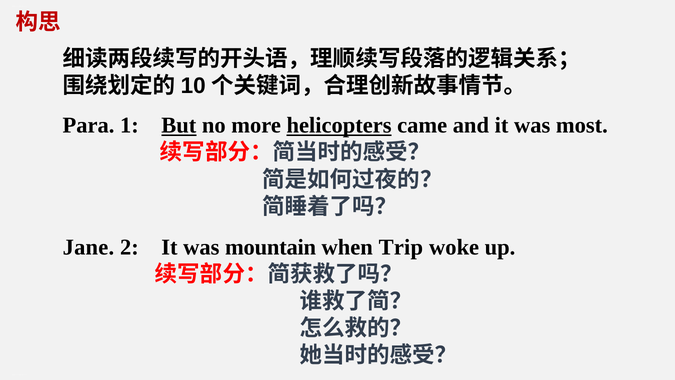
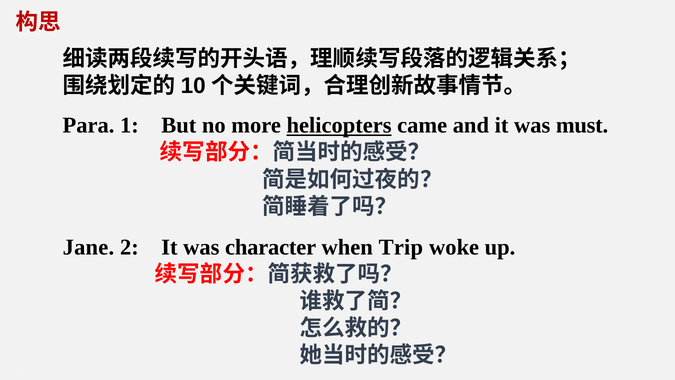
But underline: present -> none
most: most -> must
mountain: mountain -> character
